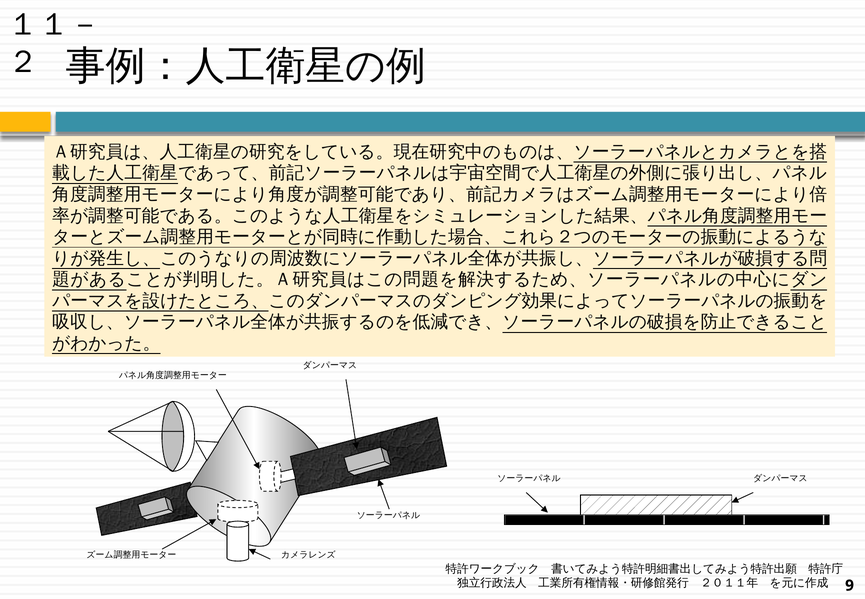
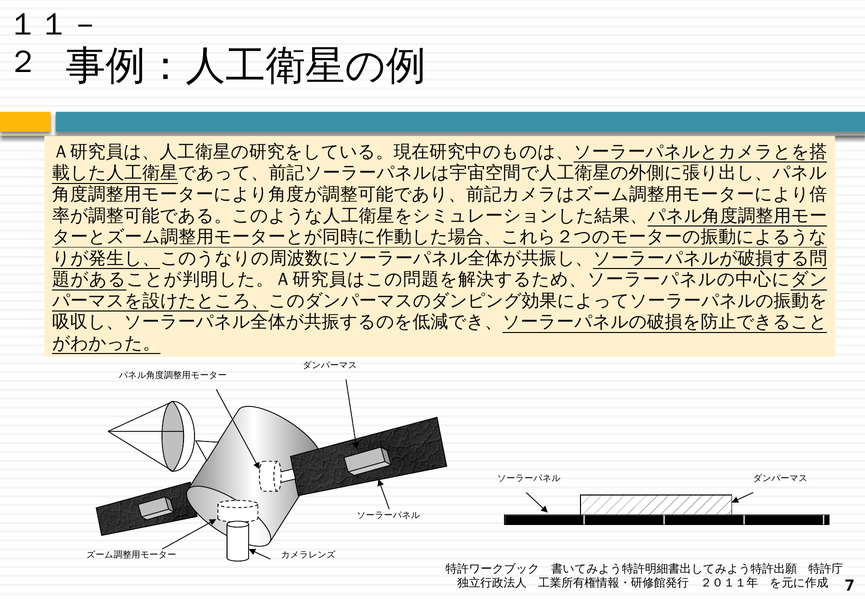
9: 9 -> 7
